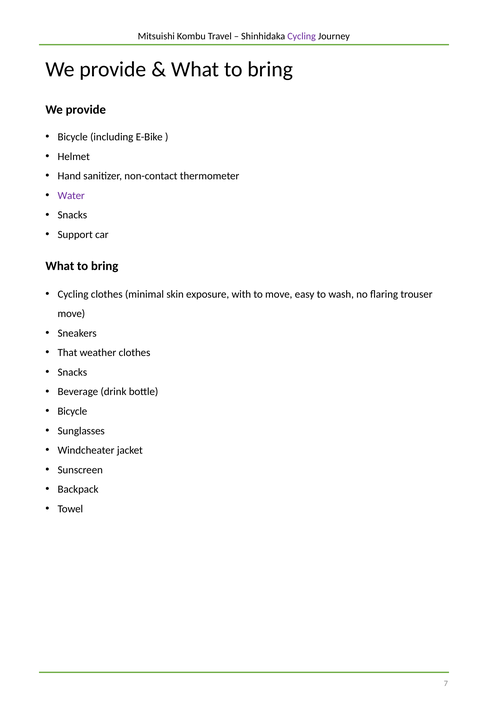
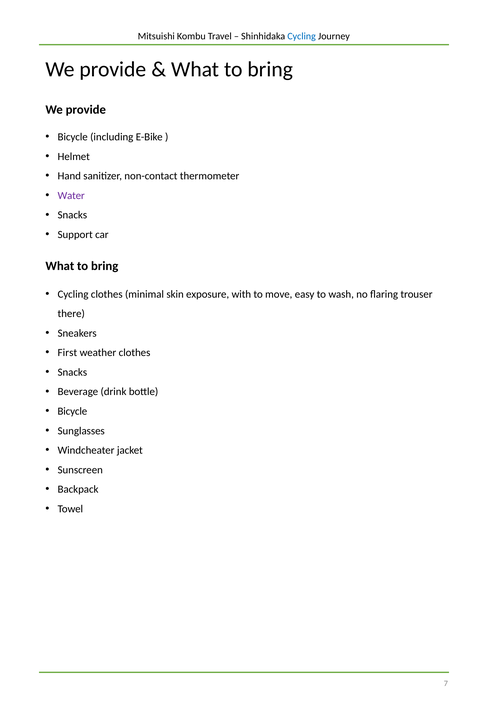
Cycling at (302, 36) colour: purple -> blue
move at (71, 314): move -> there
That: That -> First
